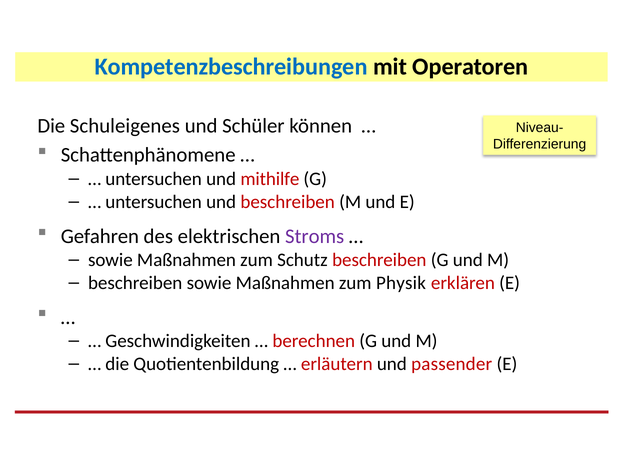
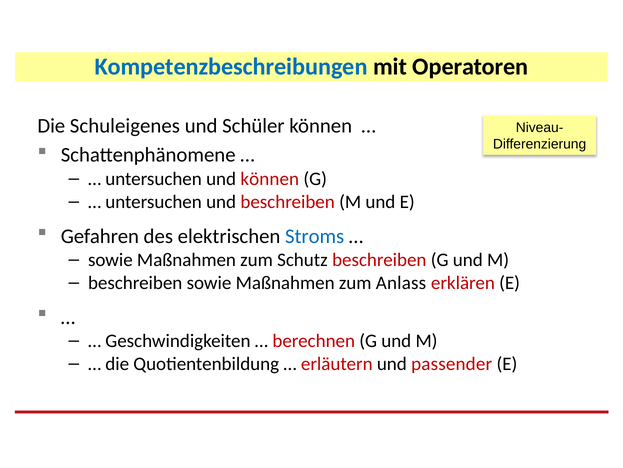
und mithilfe: mithilfe -> können
Stroms colour: purple -> blue
Physik: Physik -> Anlass
